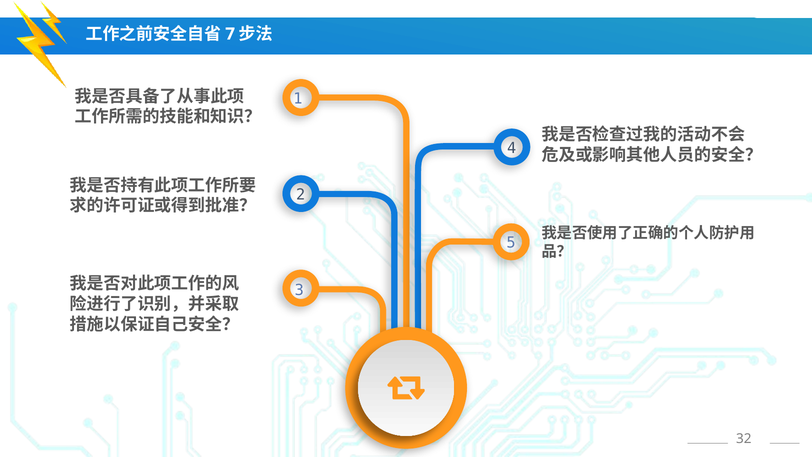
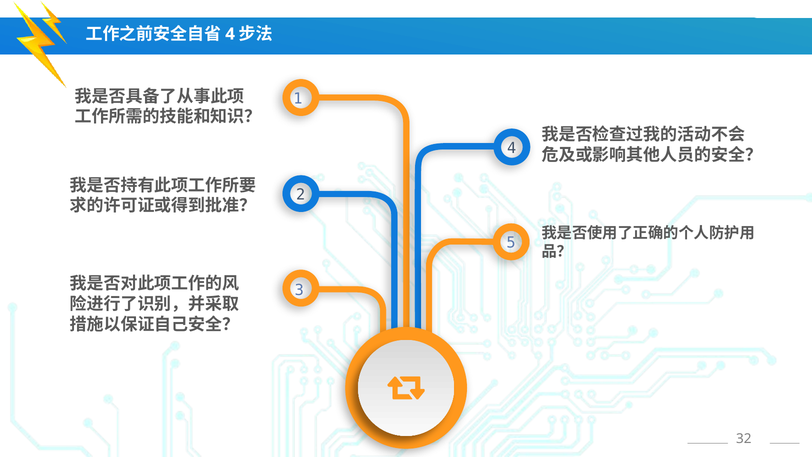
7 at (230, 34): 7 -> 4
